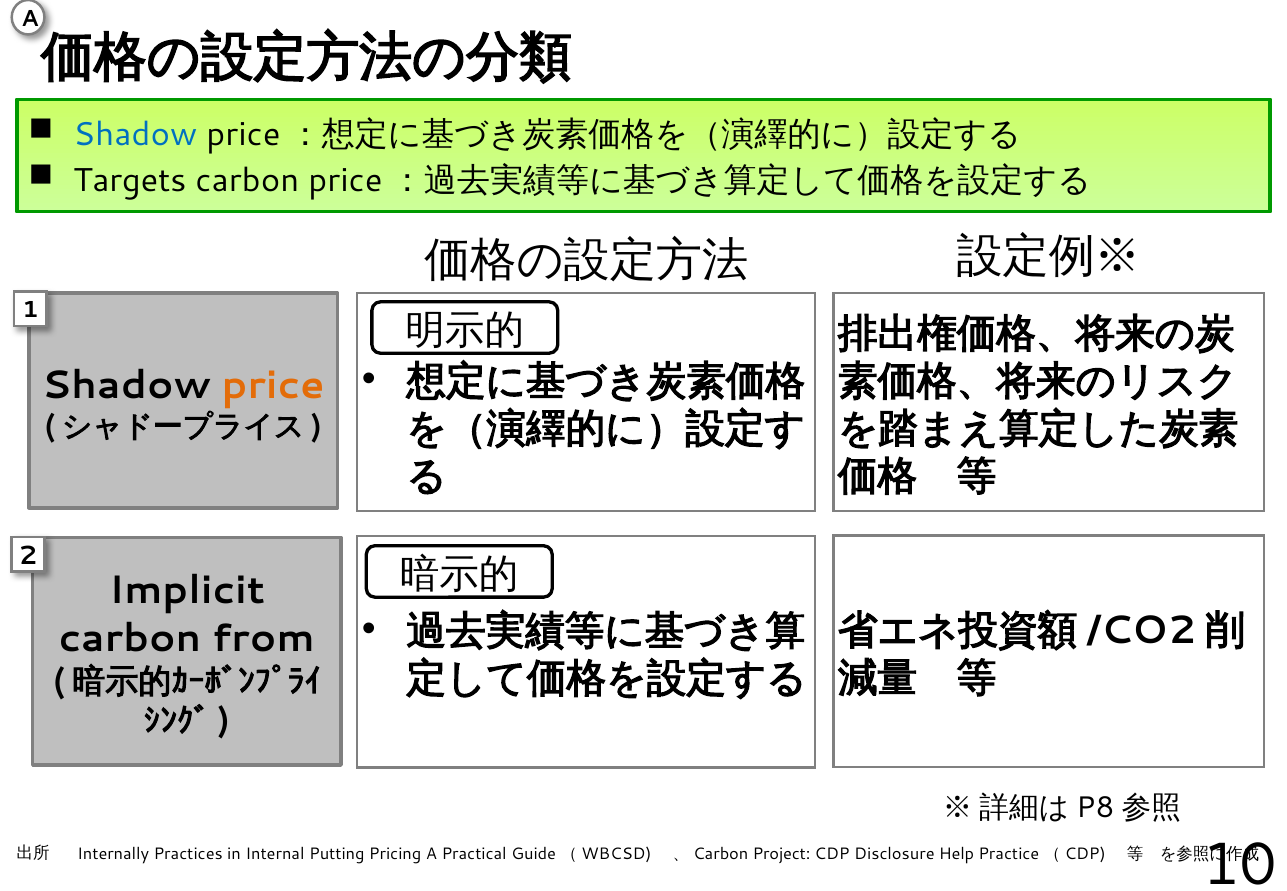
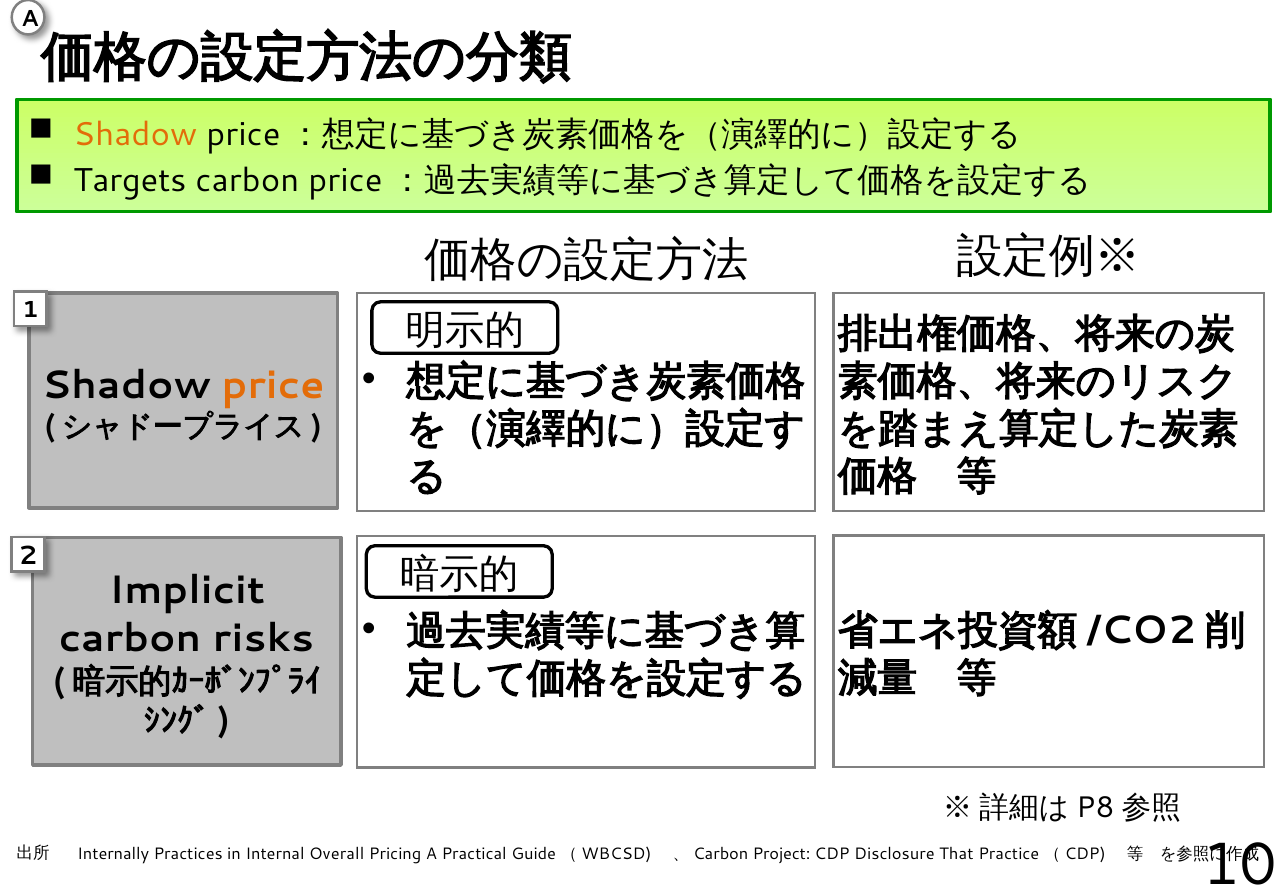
Shadow at (135, 135) colour: blue -> orange
from: from -> risks
Putting: Putting -> Overall
Help: Help -> That
